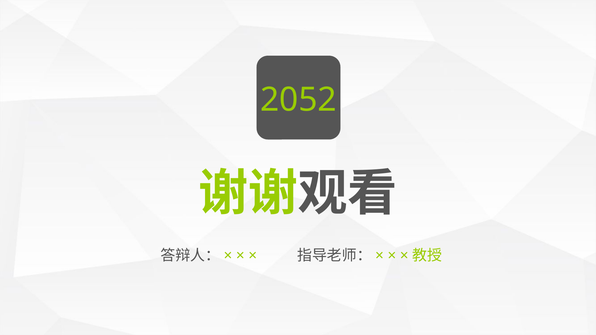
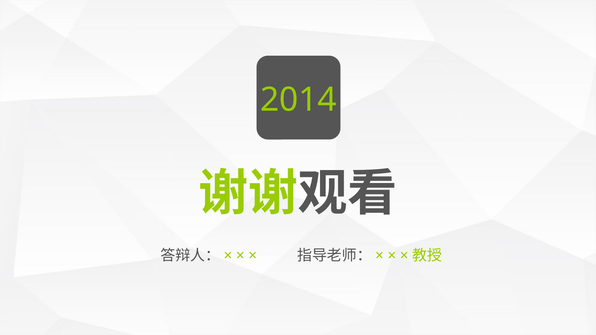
2052: 2052 -> 2014
